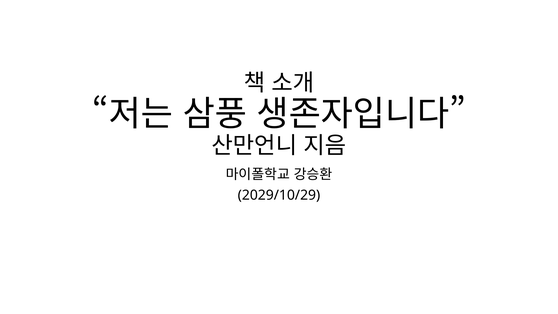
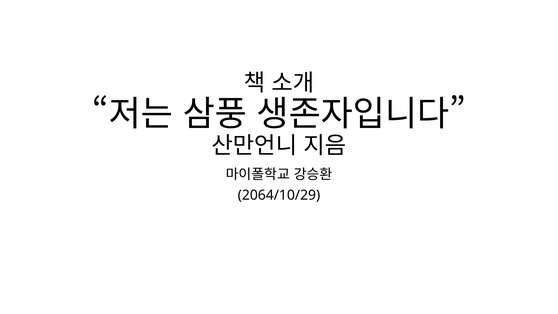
2029/10/29: 2029/10/29 -> 2064/10/29
